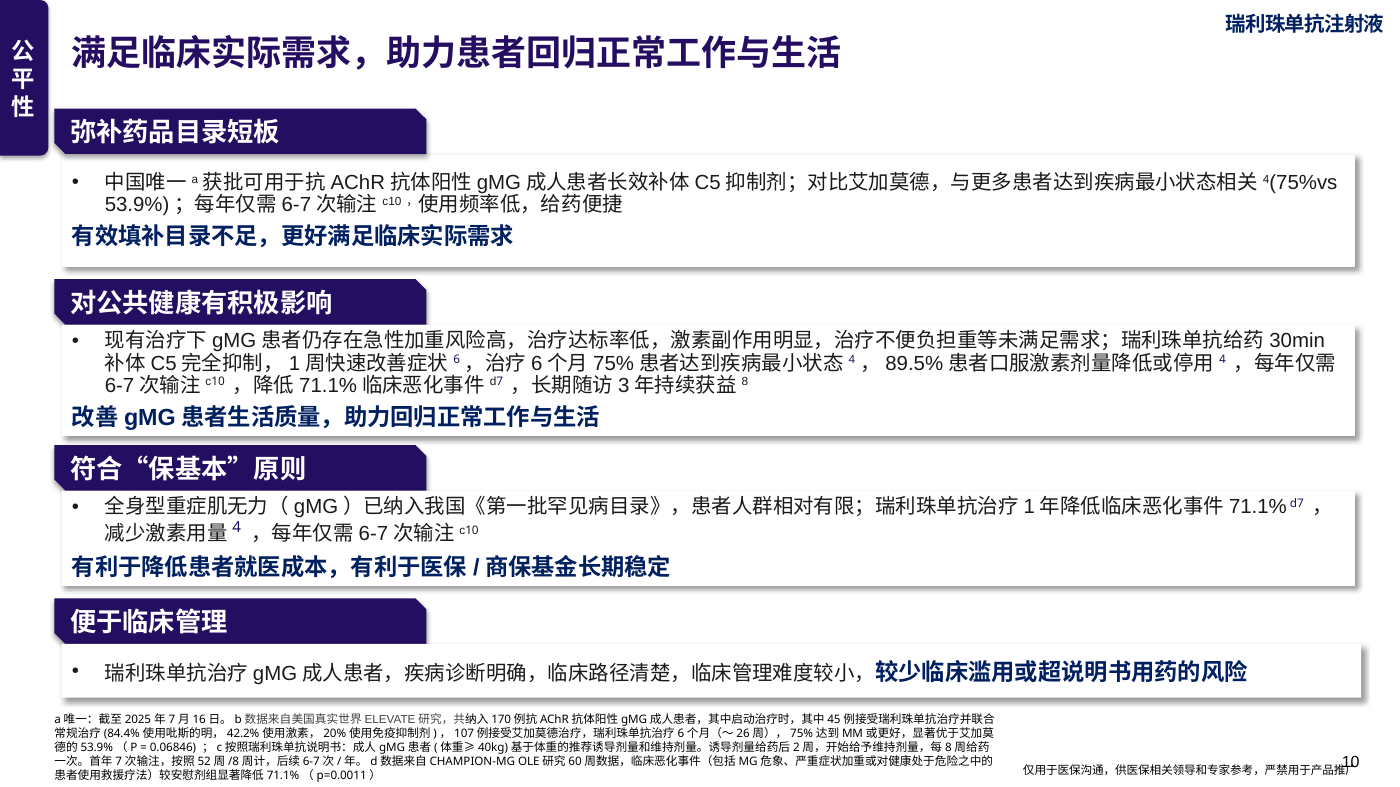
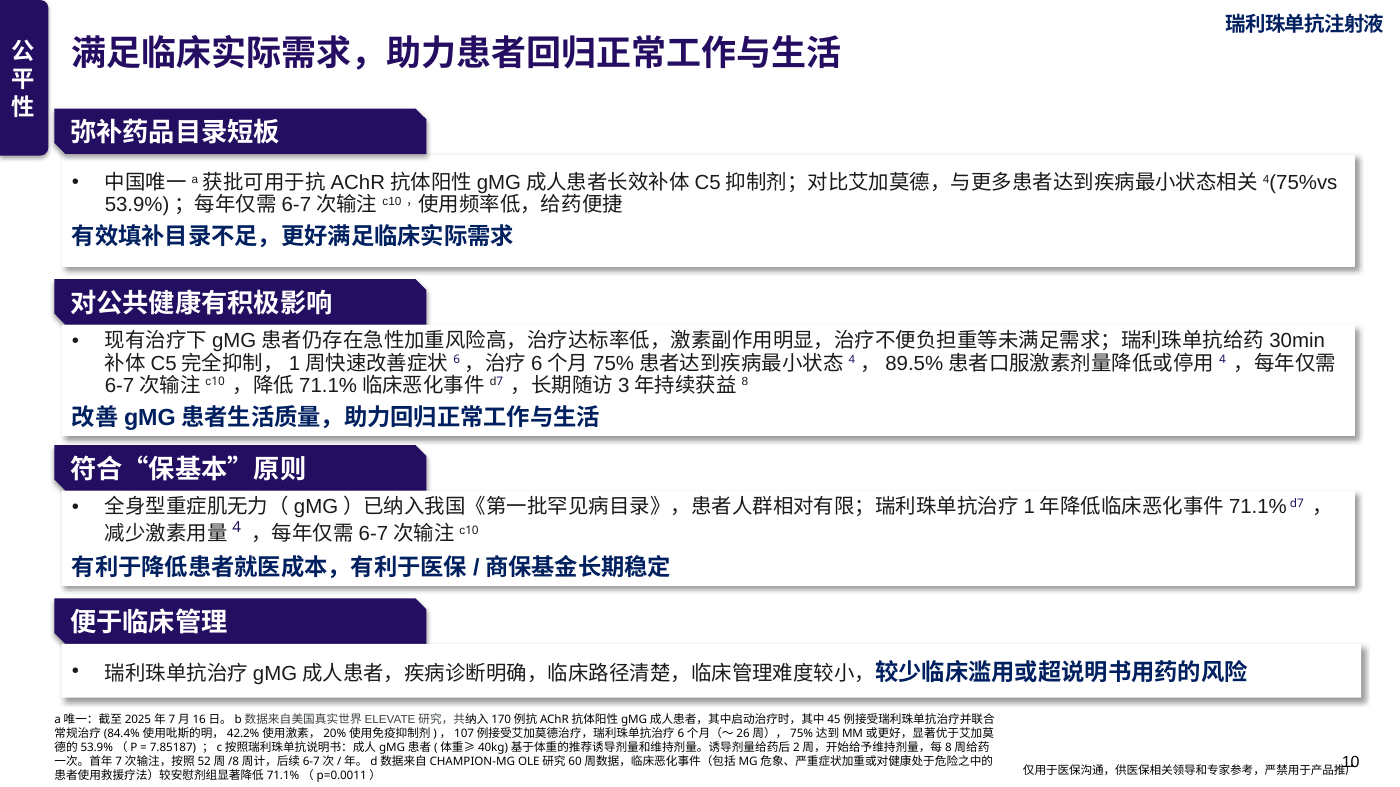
0.06846: 0.06846 -> 7.85187
